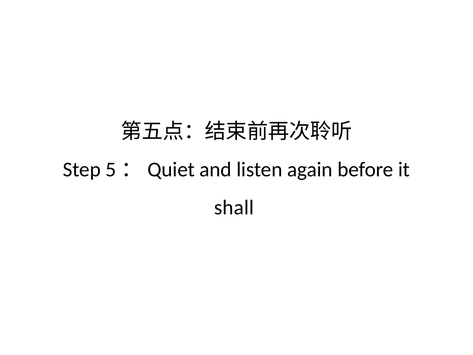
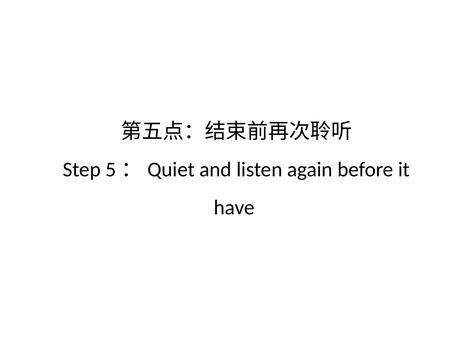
shall: shall -> have
